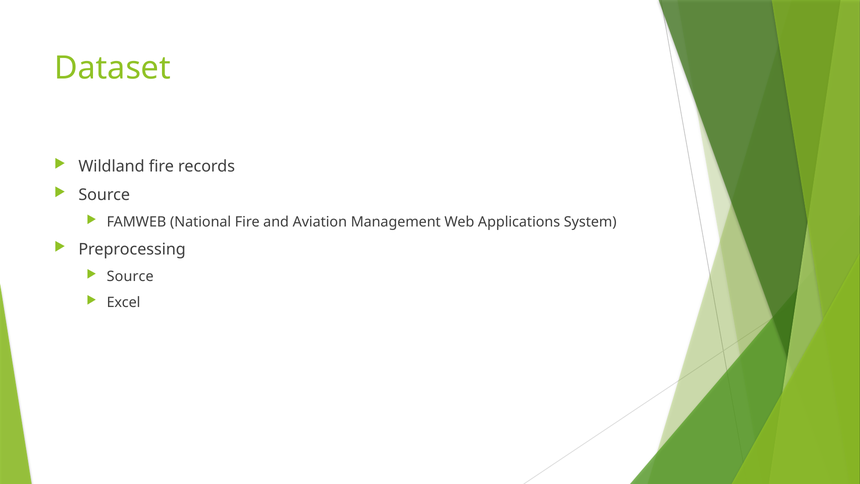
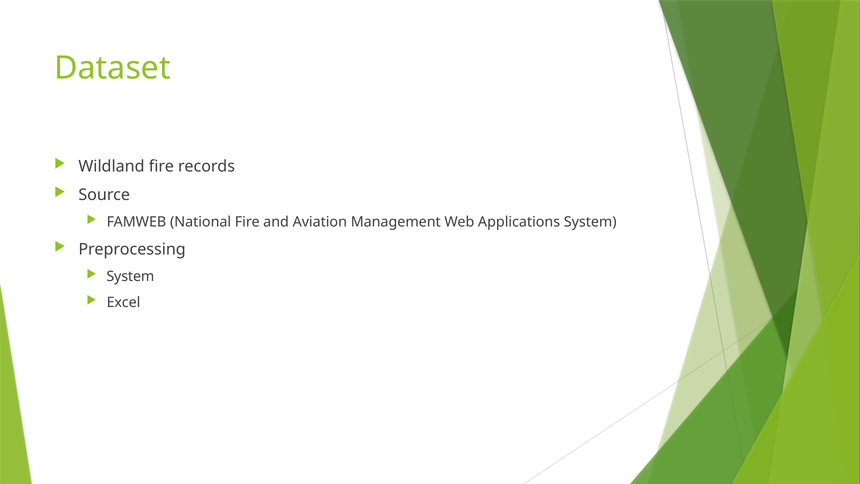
Source at (130, 276): Source -> System
